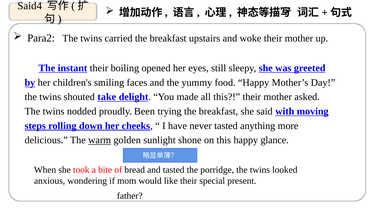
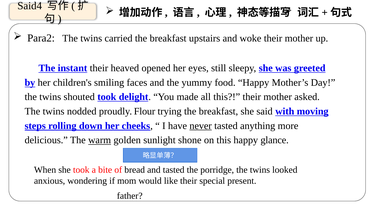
boiling: boiling -> heaved
shouted take: take -> took
Been: Been -> Flour
never underline: none -> present
